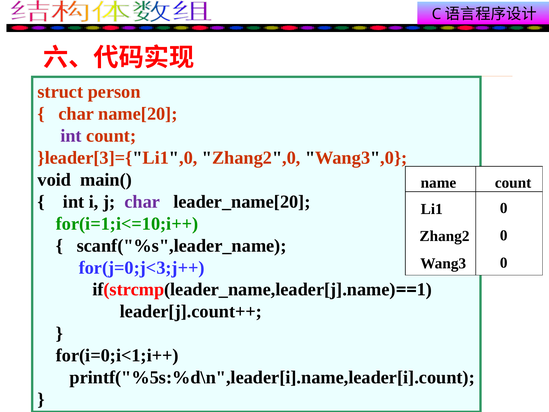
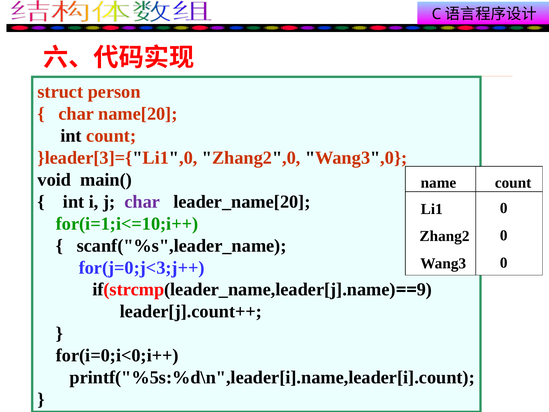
int at (71, 136) colour: purple -> black
1: 1 -> 9
for(i=0;i<1;i++: for(i=0;i<1;i++ -> for(i=0;i<0;i++
